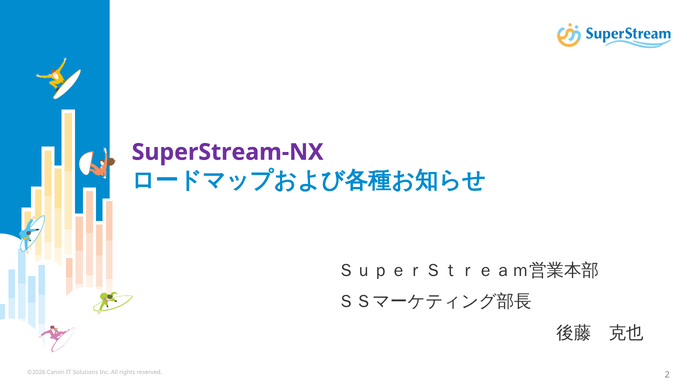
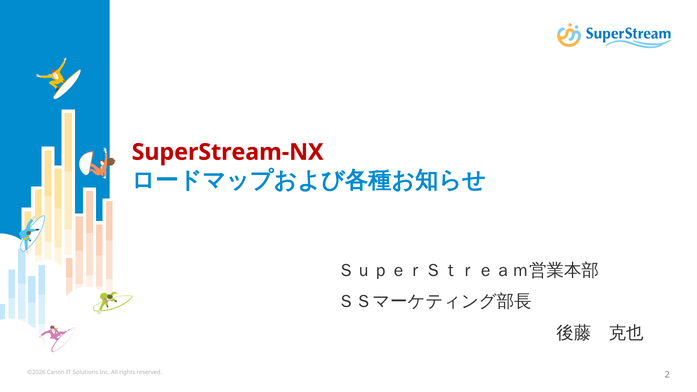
SuperStream-NX colour: purple -> red
